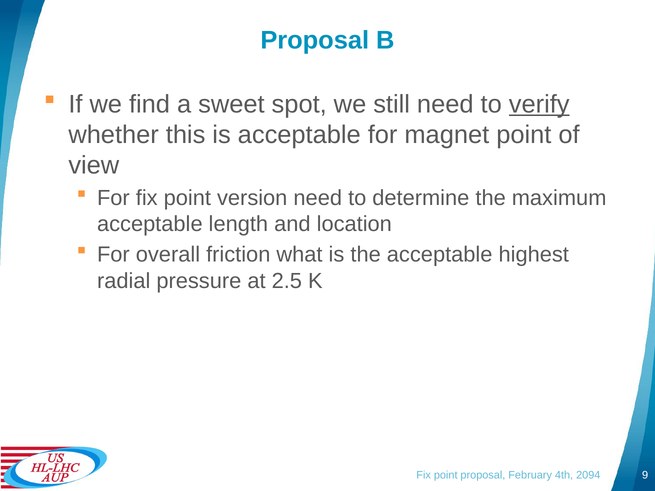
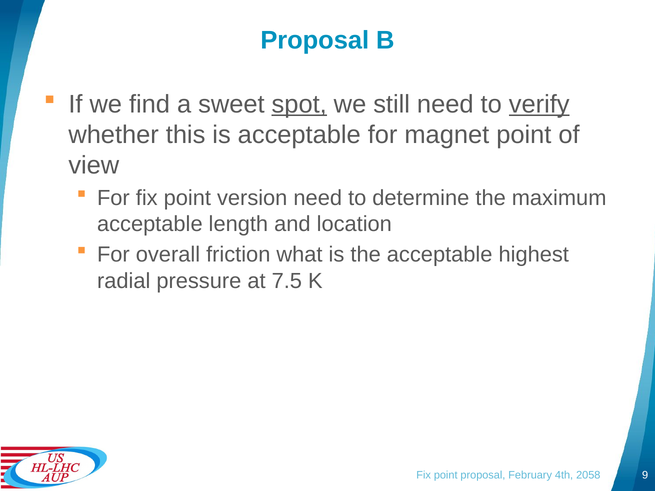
spot underline: none -> present
2.5: 2.5 -> 7.5
2094: 2094 -> 2058
